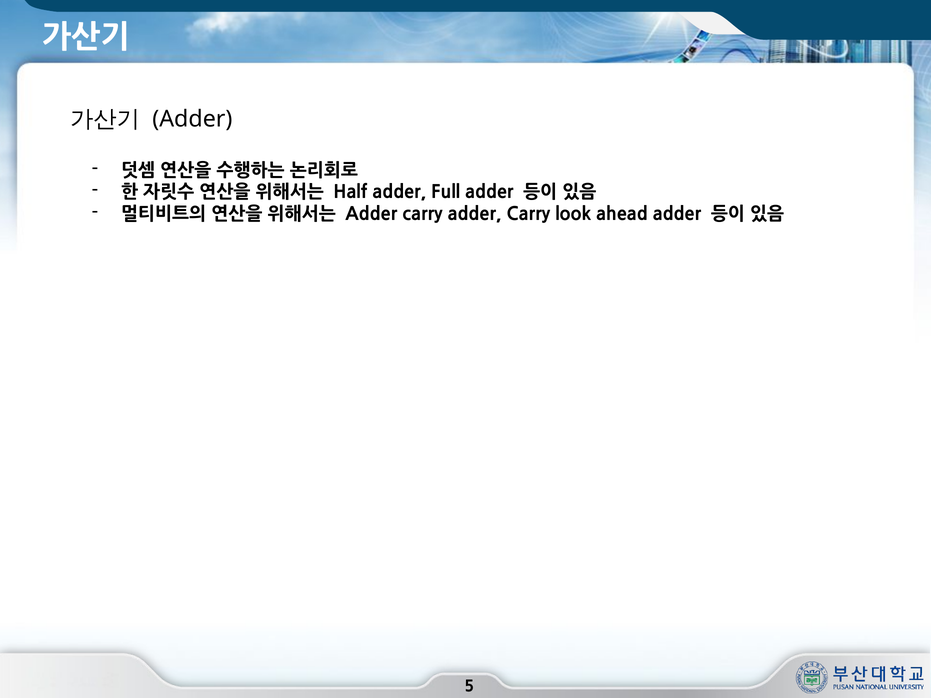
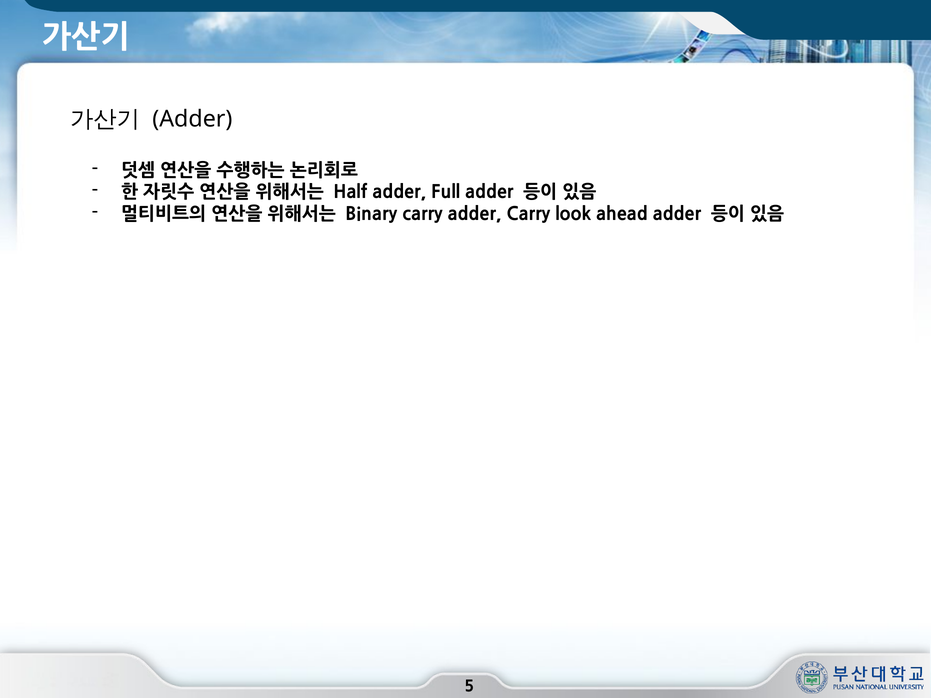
Adder at (371, 214): Adder -> Binary
